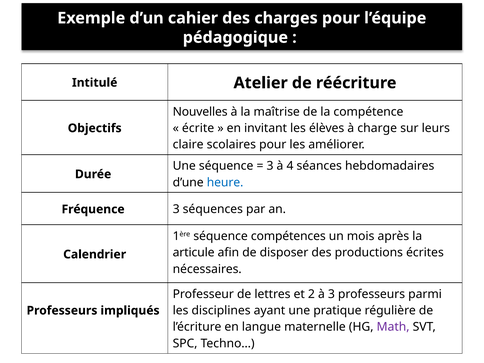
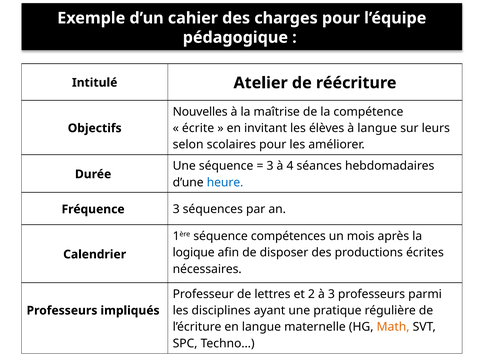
à charge: charge -> langue
claire: claire -> selon
articule: articule -> logique
Math colour: purple -> orange
